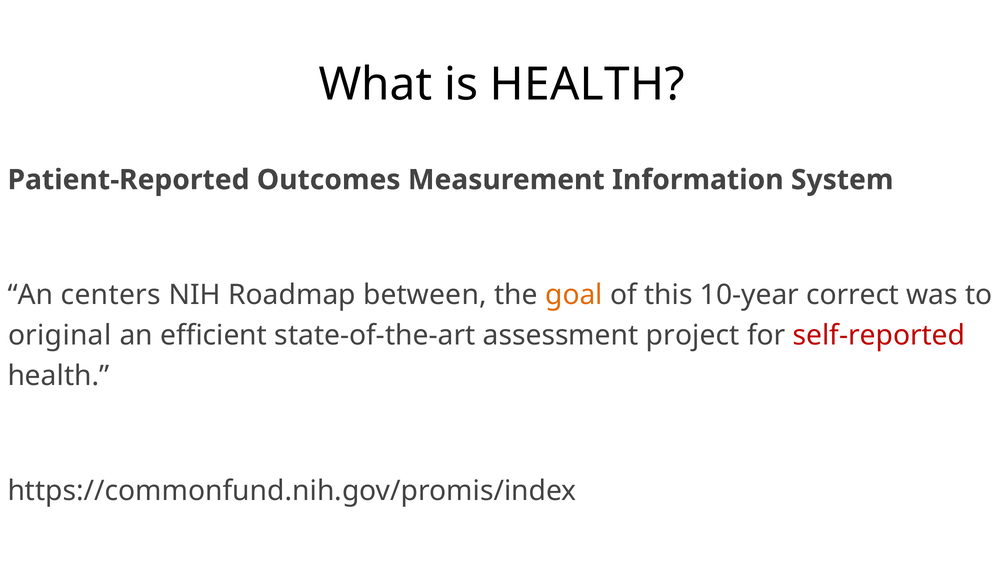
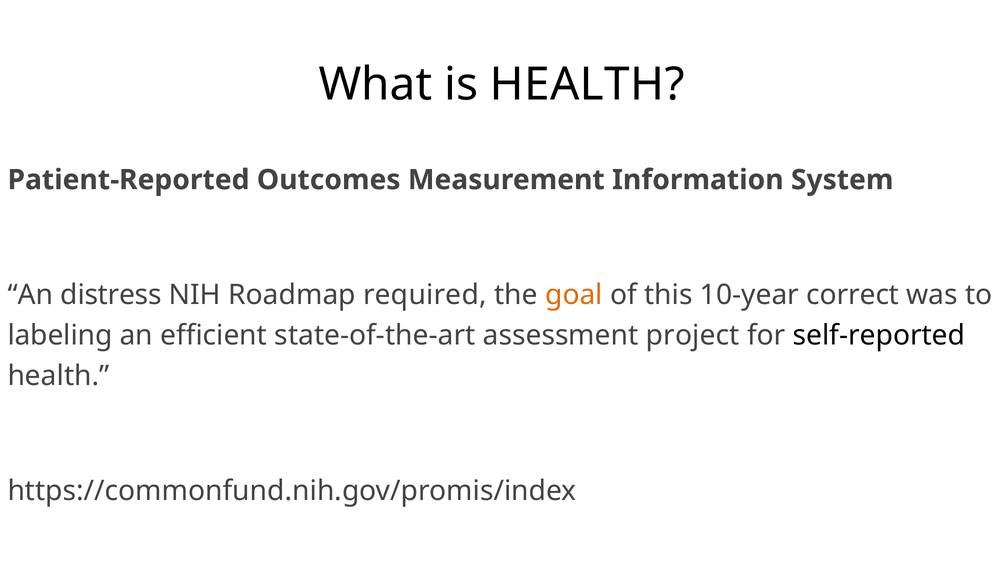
centers: centers -> distress
between: between -> required
original: original -> labeling
self-reported colour: red -> black
